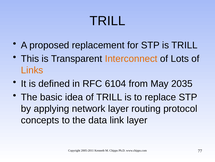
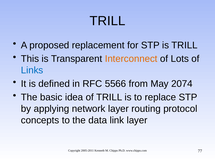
Links colour: orange -> blue
6104: 6104 -> 5566
2035: 2035 -> 2074
